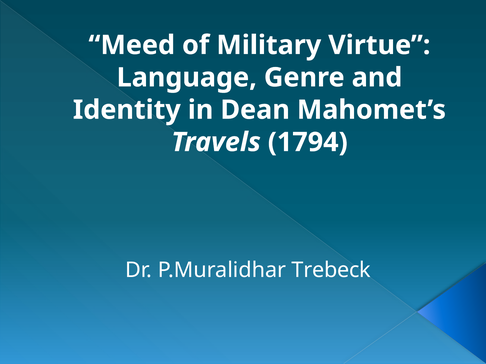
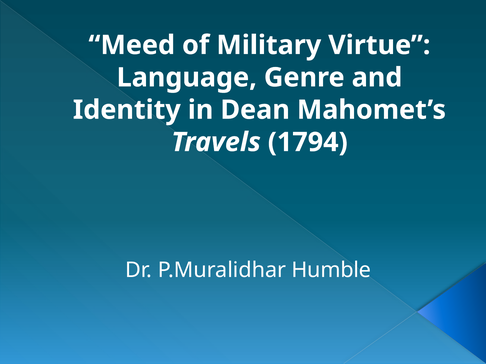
Trebeck: Trebeck -> Humble
